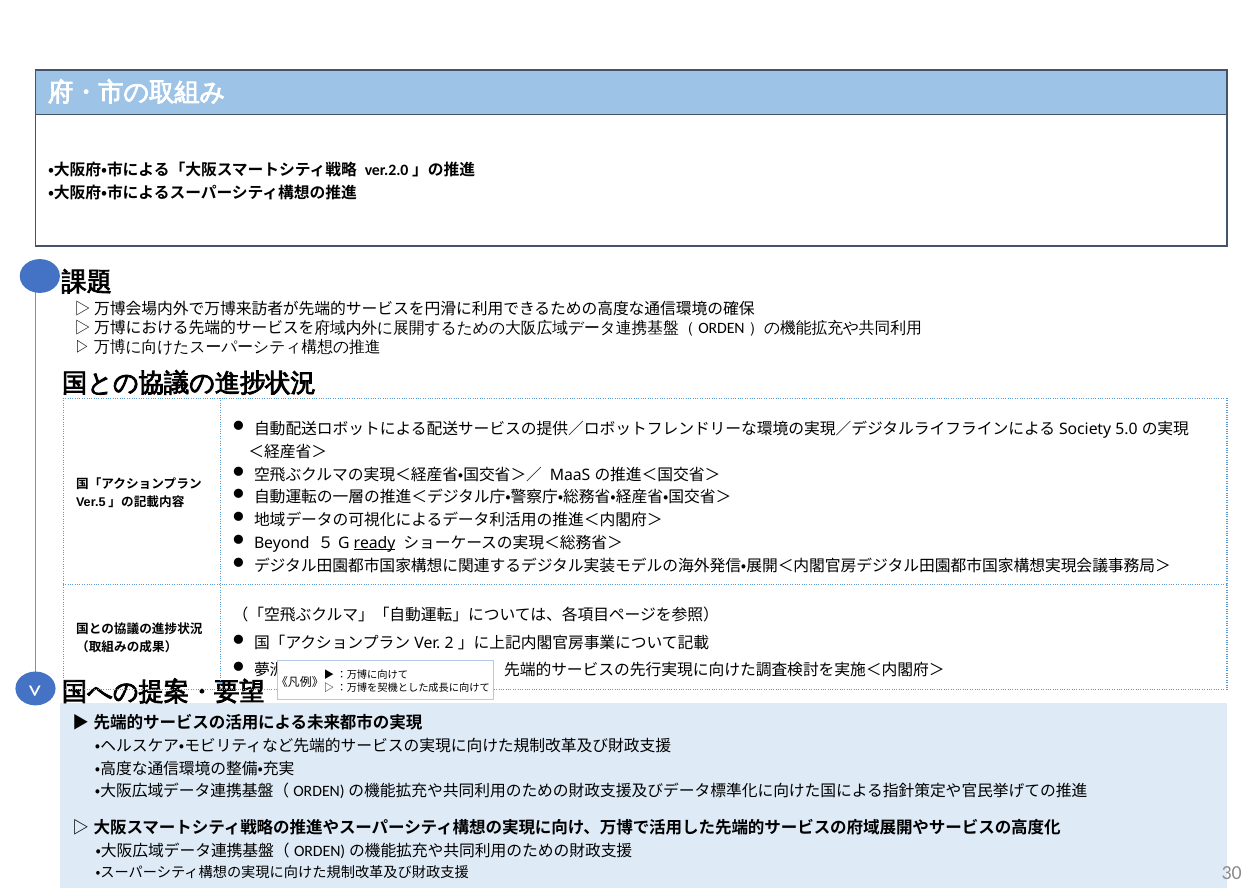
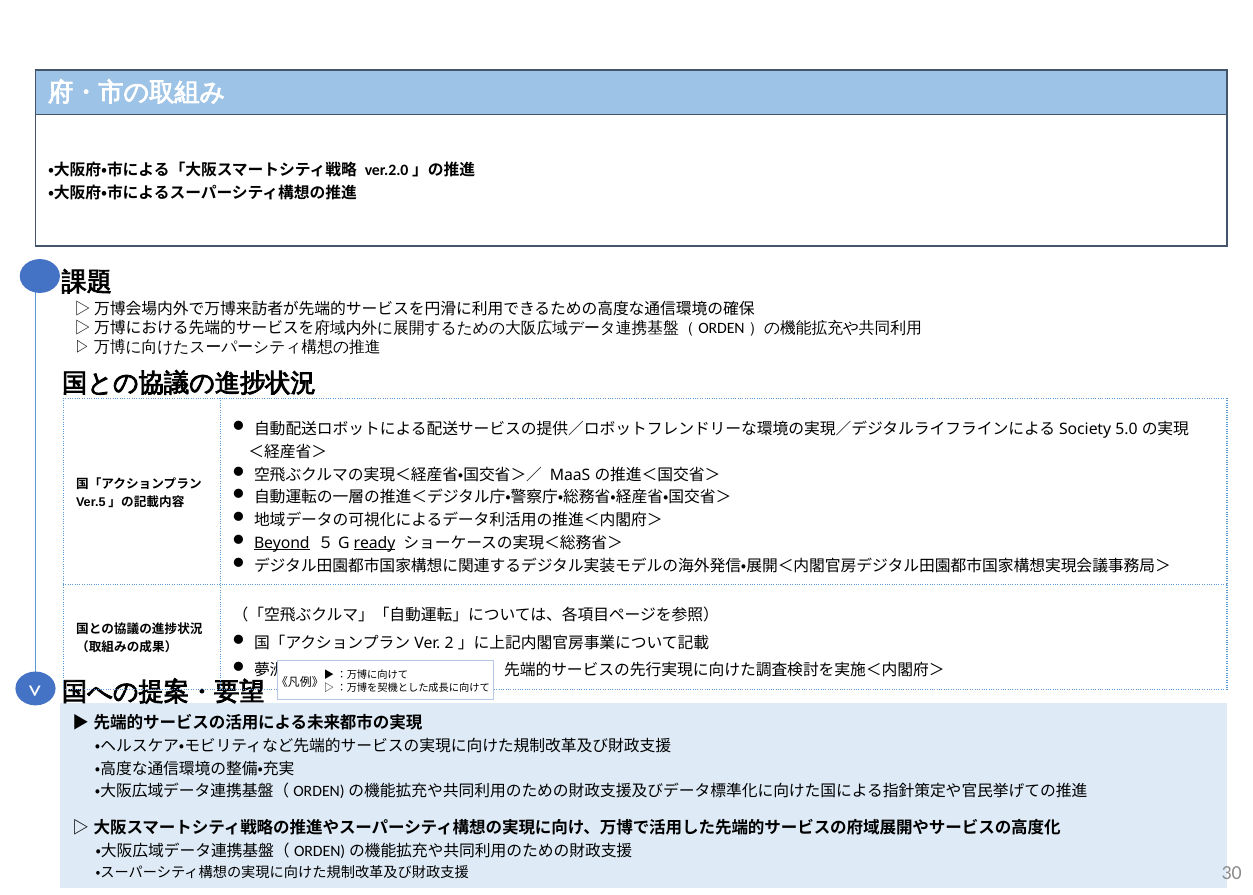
Beyond underline: none -> present
